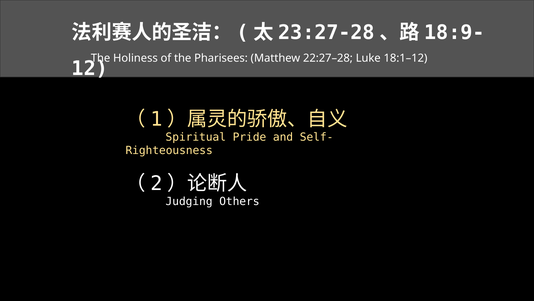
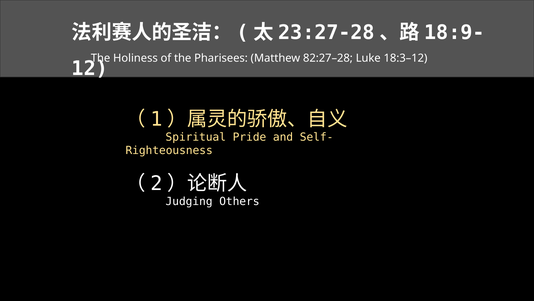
22:27–28: 22:27–28 -> 82:27–28
18:1–12: 18:1–12 -> 18:3–12
